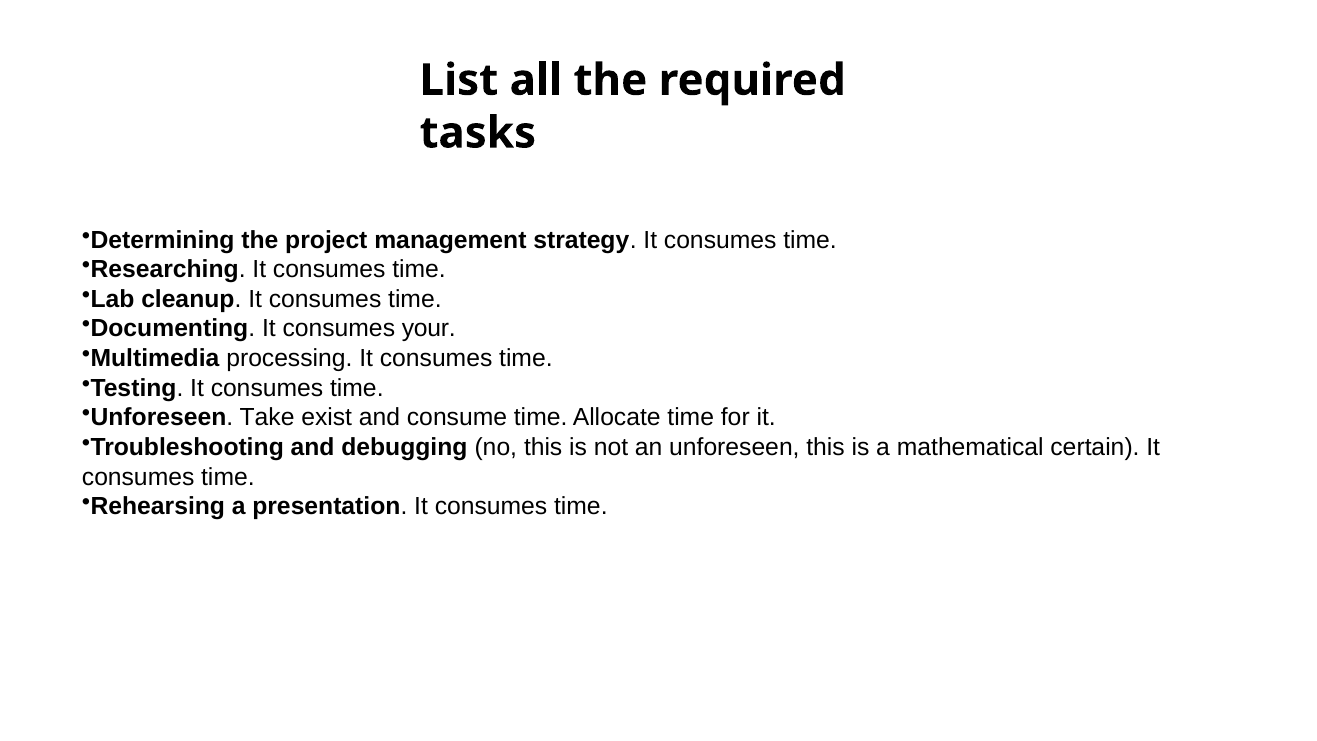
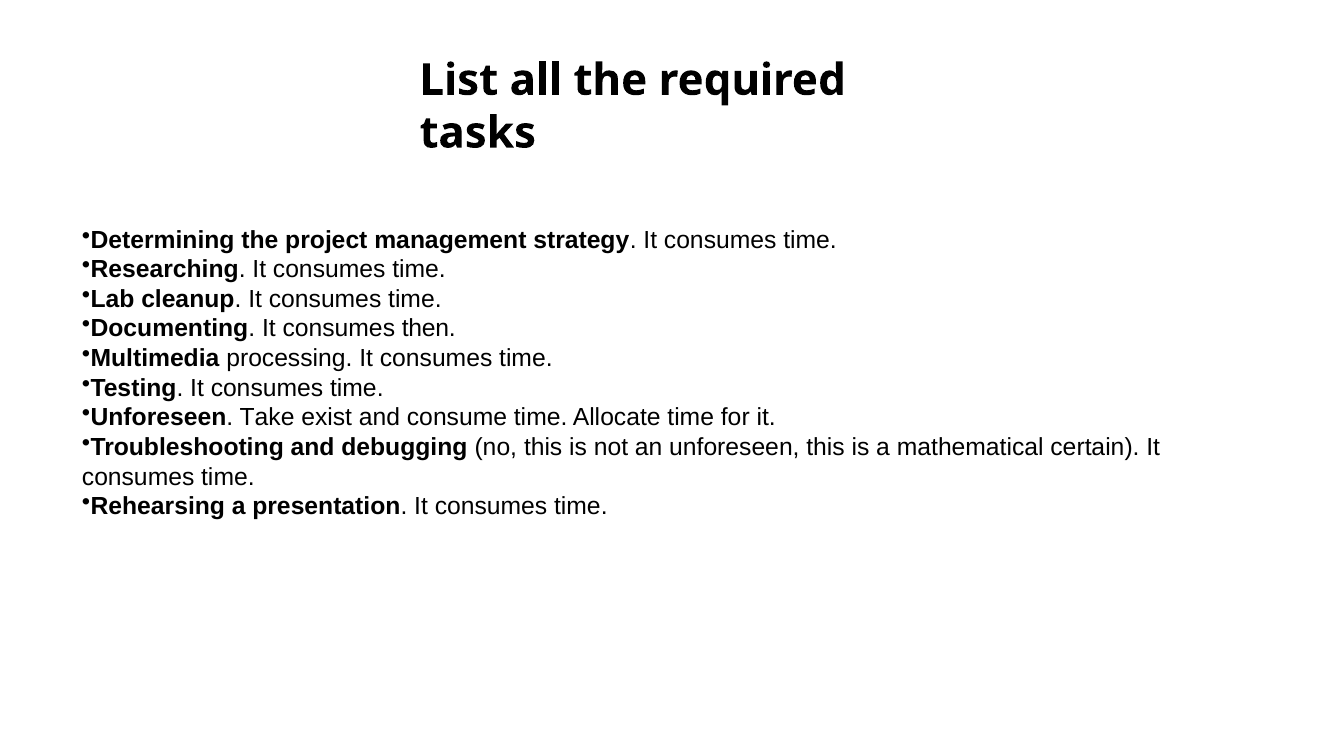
your: your -> then
